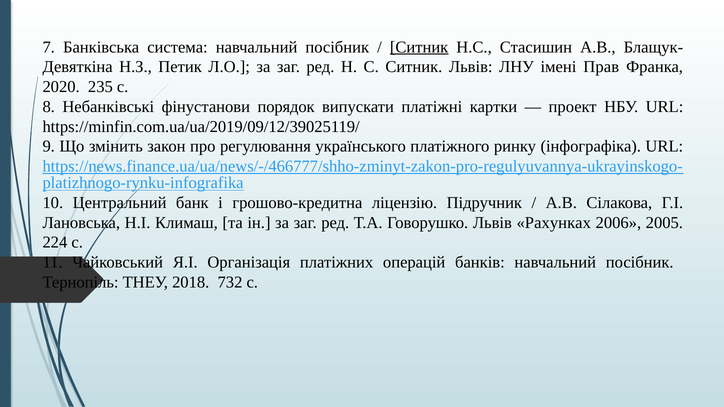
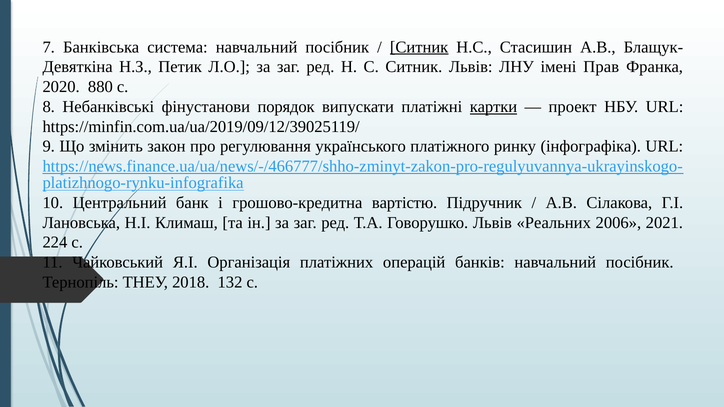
235: 235 -> 880
картки underline: none -> present
ліцензію: ліцензію -> вартістю
Рахунках: Рахунках -> Реальних
2005: 2005 -> 2021
732: 732 -> 132
